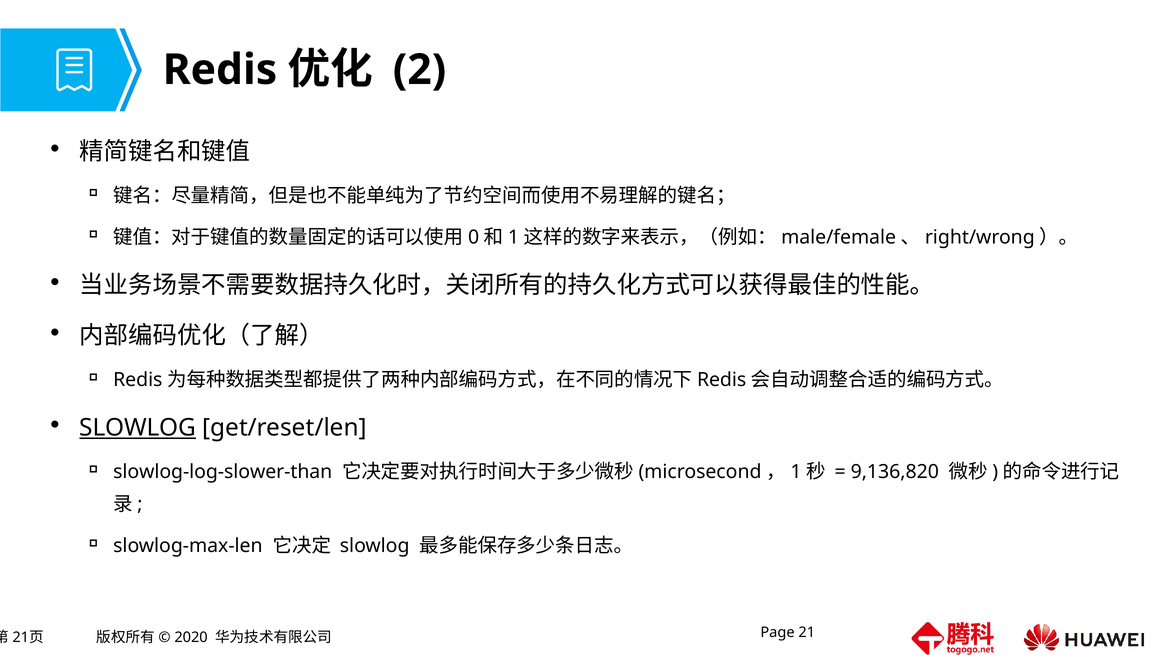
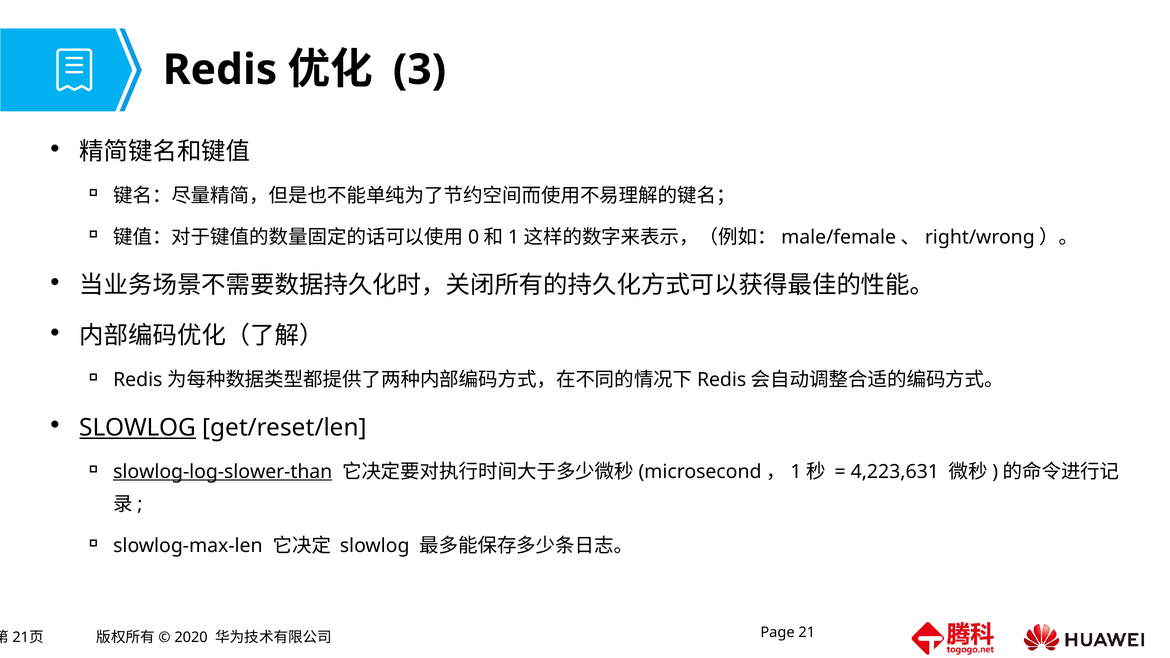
2: 2 -> 3
slowlog-log-slower-than underline: none -> present
9,136,820: 9,136,820 -> 4,223,631
